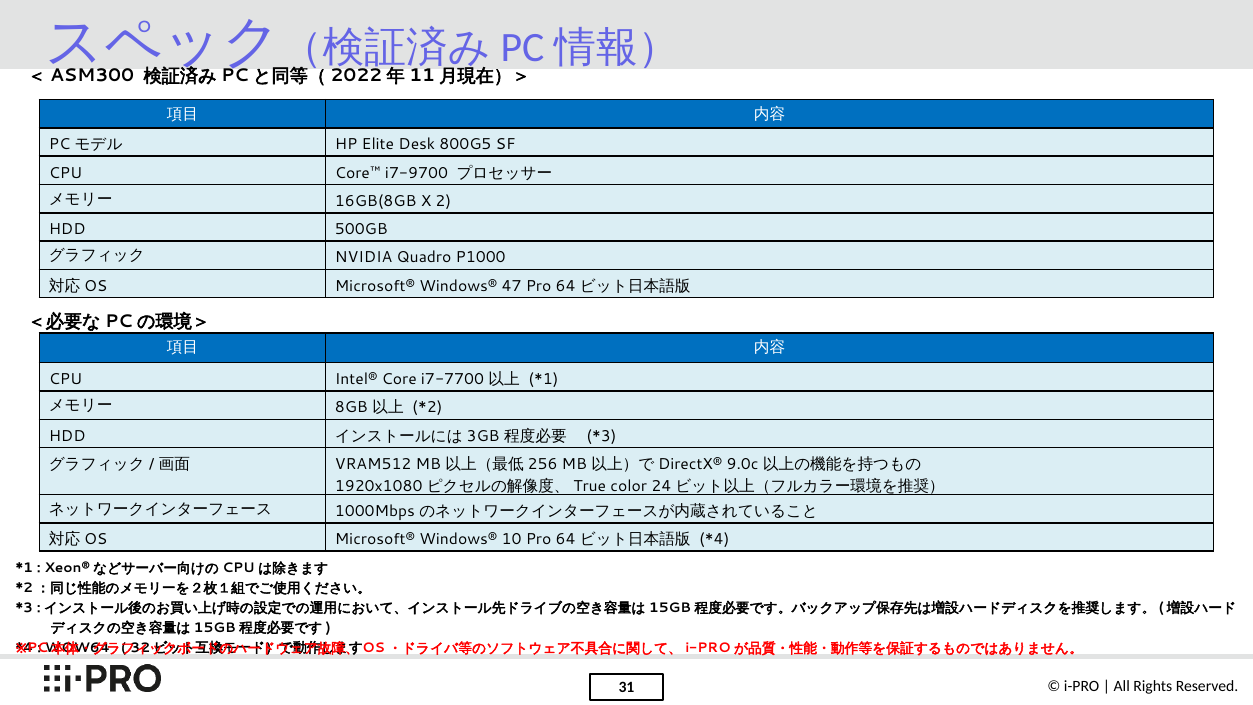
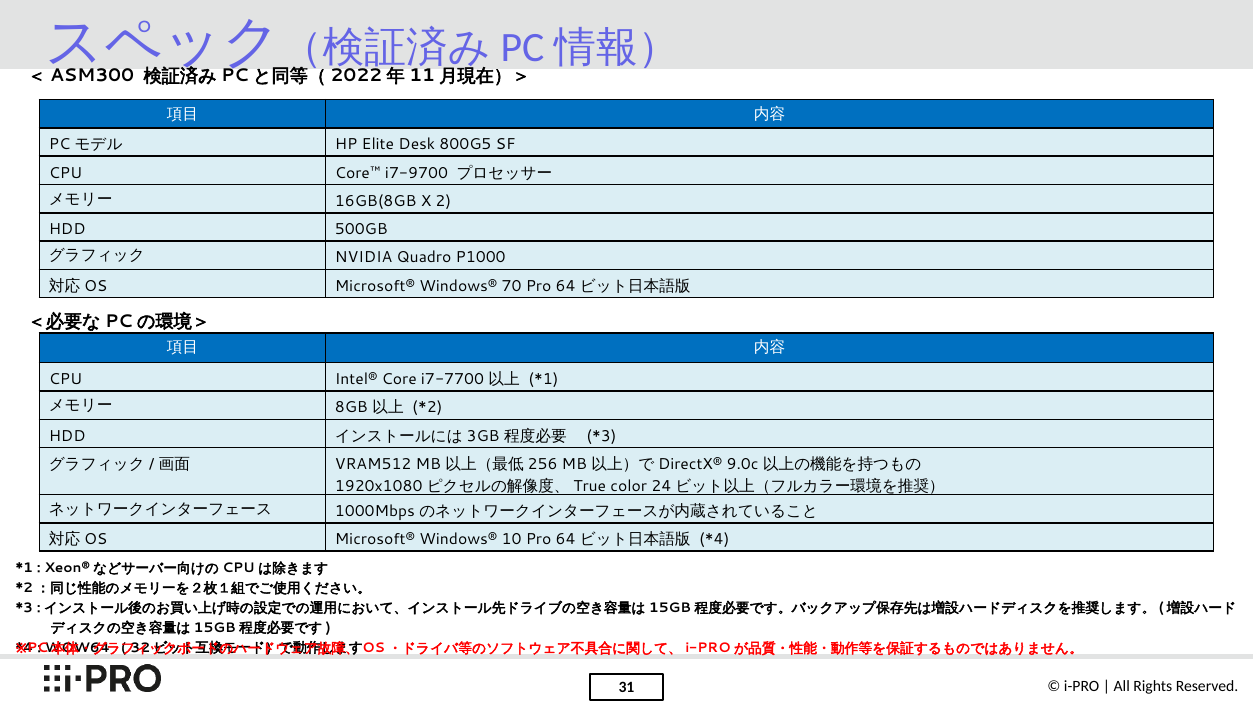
47: 47 -> 70
